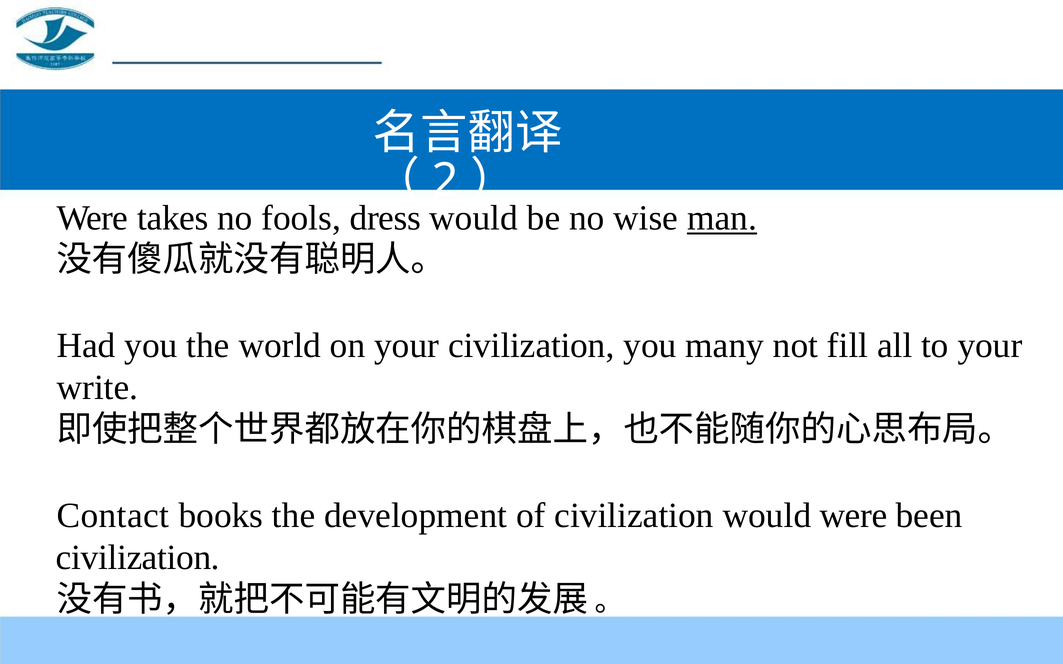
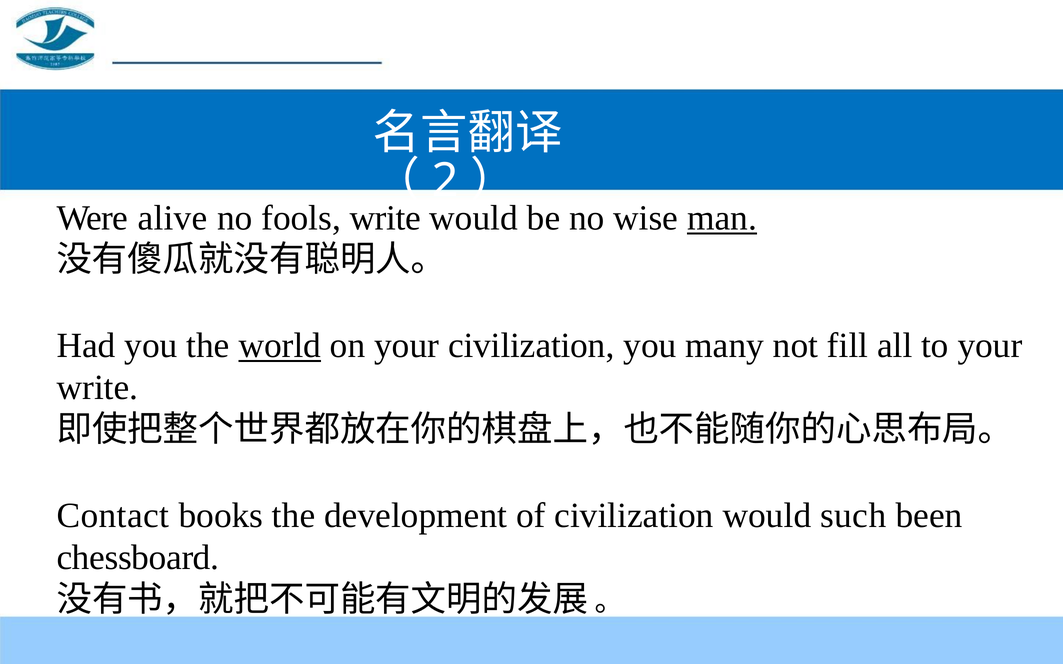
takes: takes -> alive
fools dress: dress -> write
world underline: none -> present
would were: were -> such
civilization at (138, 558): civilization -> chessboard
